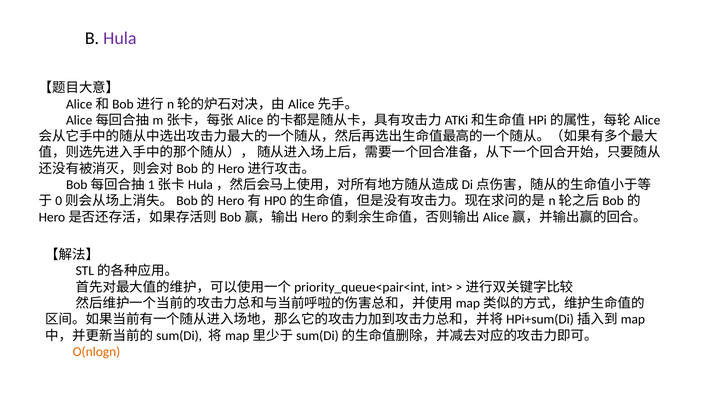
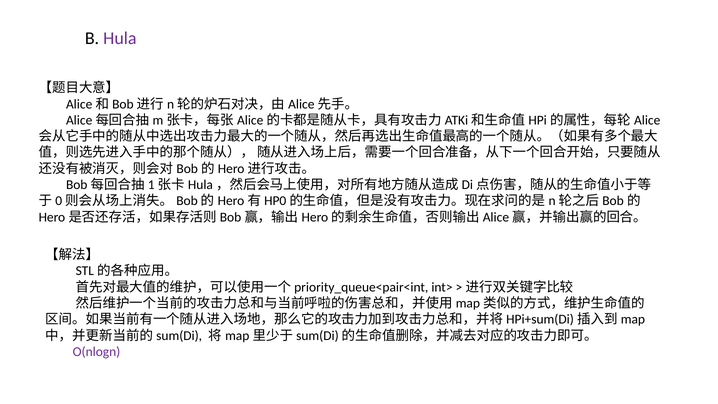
O(nlogn colour: orange -> purple
